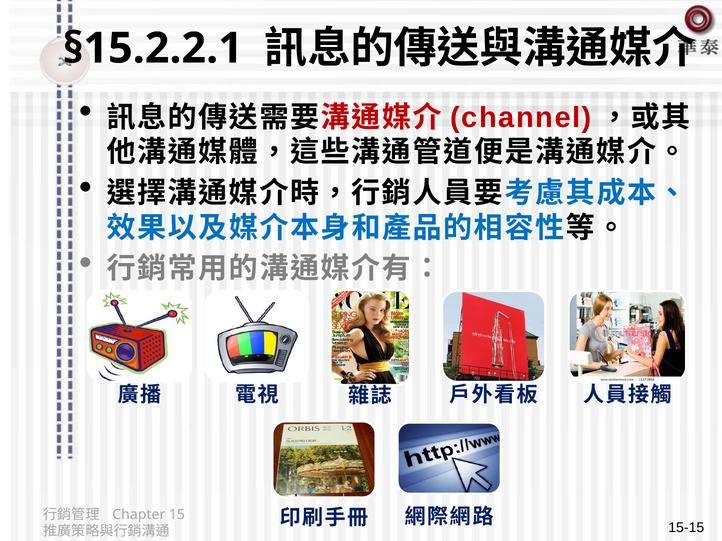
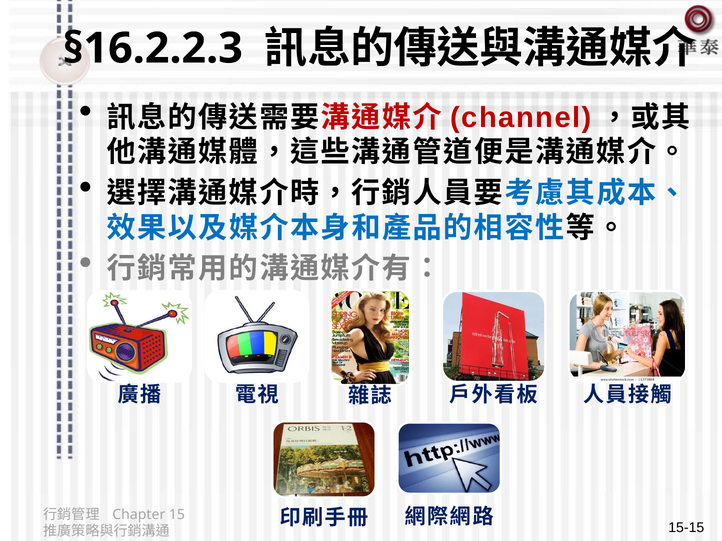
§15.2.2.1: §15.2.2.1 -> §16.2.2.3
